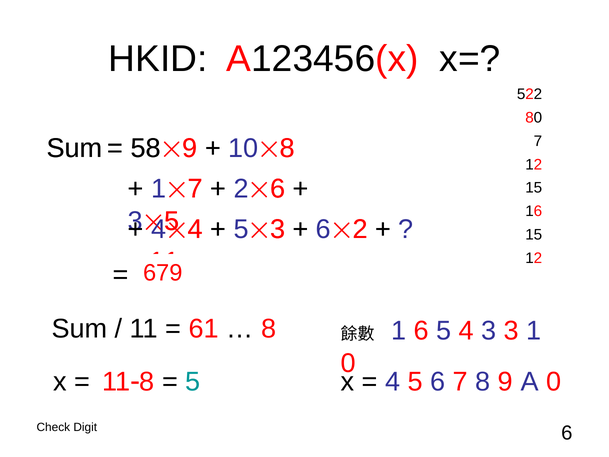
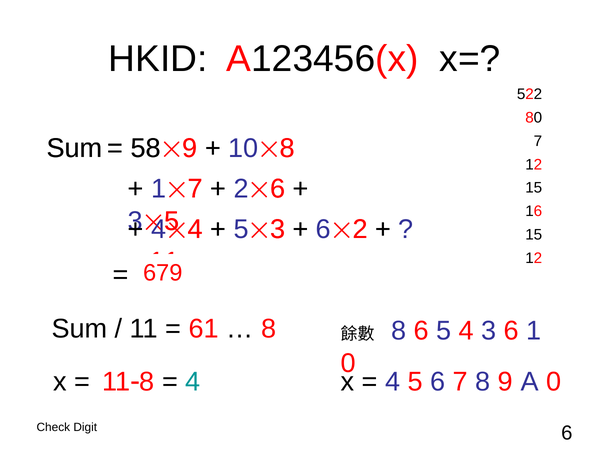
1 at (399, 331): 1 -> 8
3 3: 3 -> 6
5 at (193, 381): 5 -> 4
